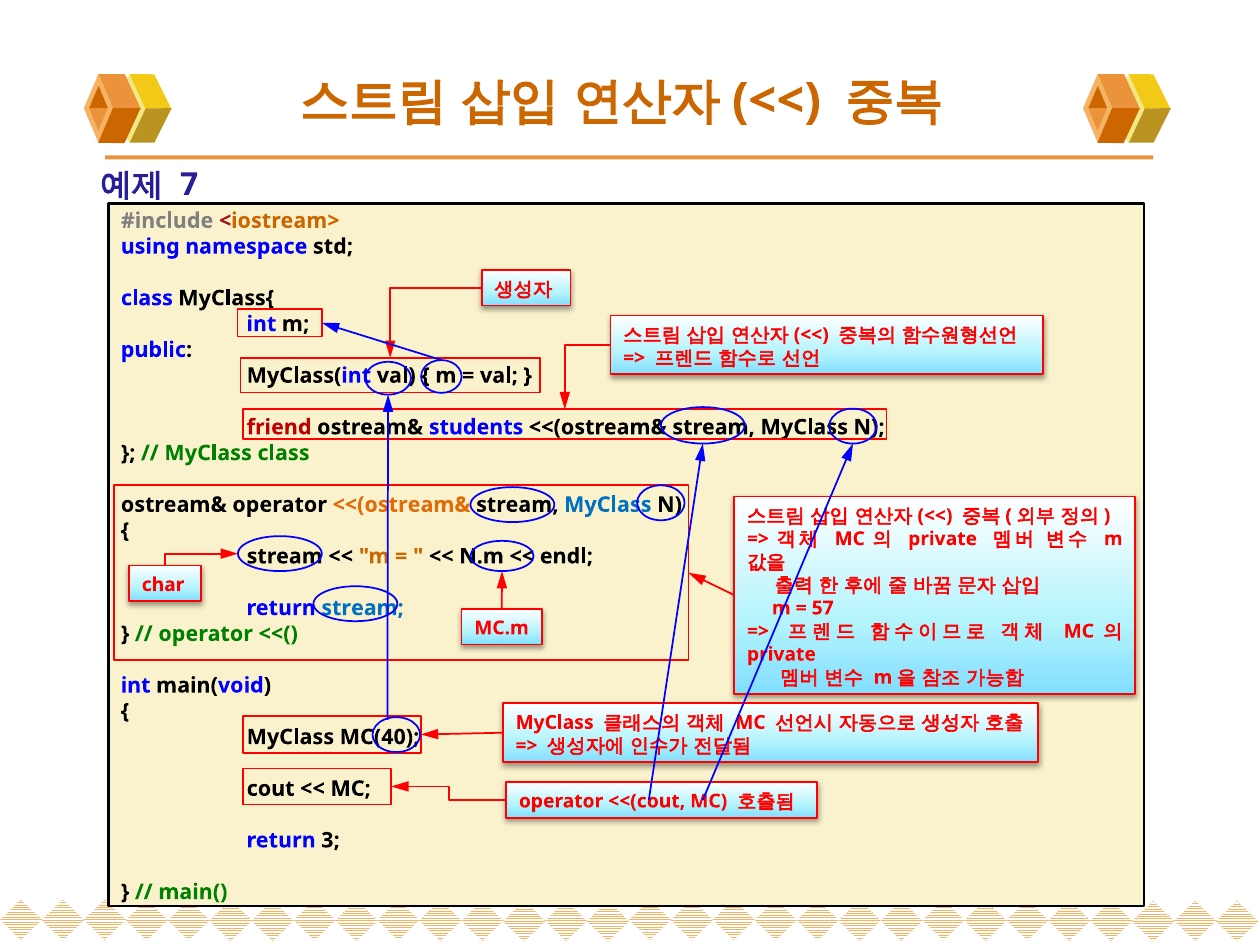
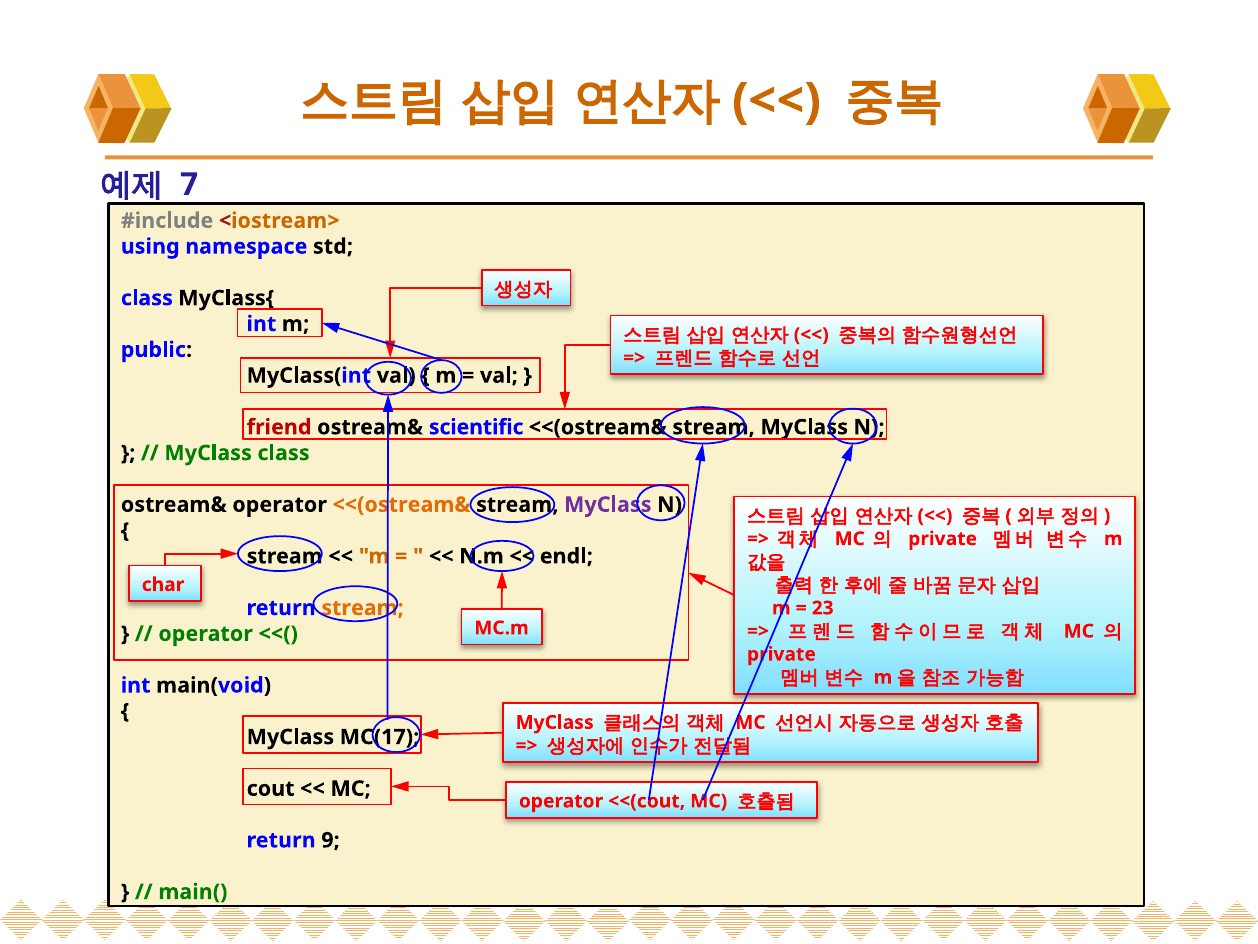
students: students -> scientific
MyClass at (608, 504) colour: blue -> purple
stream at (363, 608) colour: blue -> orange
57: 57 -> 23
MC(40: MC(40 -> MC(17
3: 3 -> 9
